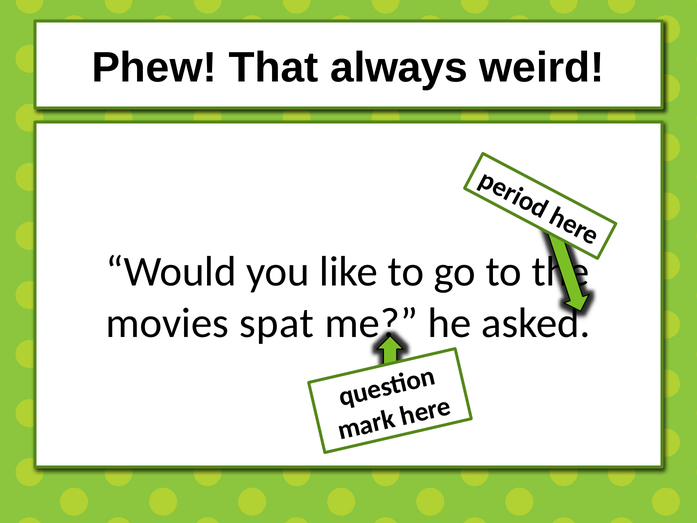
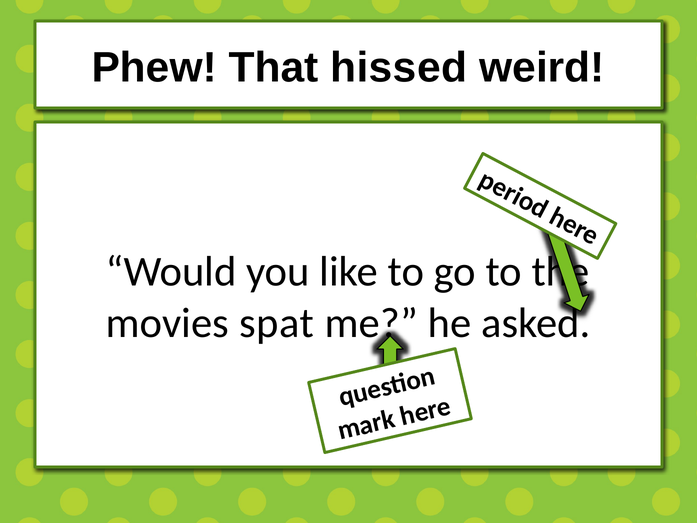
always: always -> hissed
